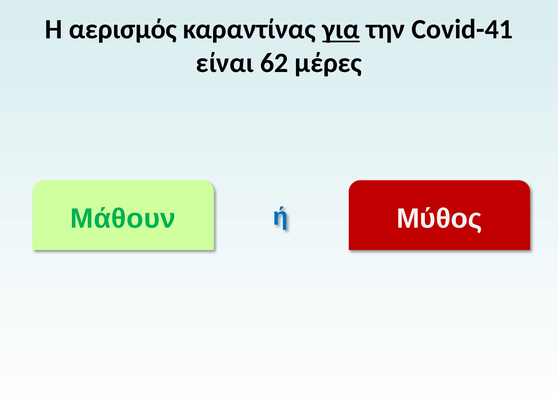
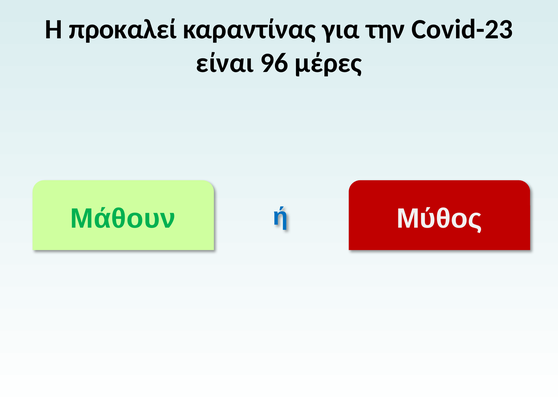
αερισμός: αερισμός -> προκαλεί
για underline: present -> none
Covid-41: Covid-41 -> Covid-23
62: 62 -> 96
